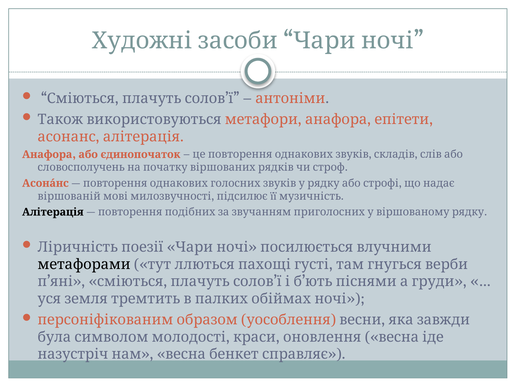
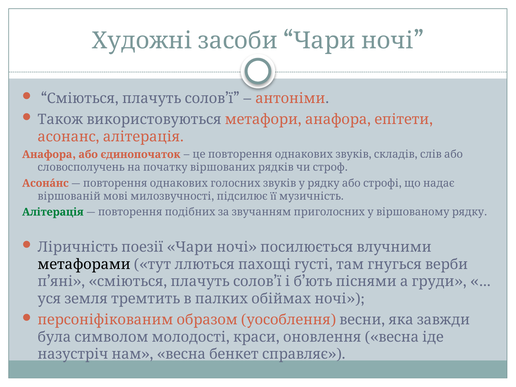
Алітерація at (53, 212) colour: black -> green
